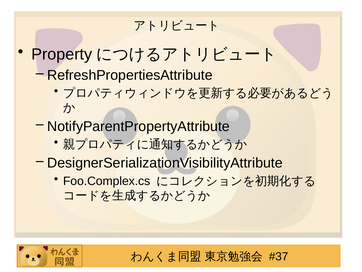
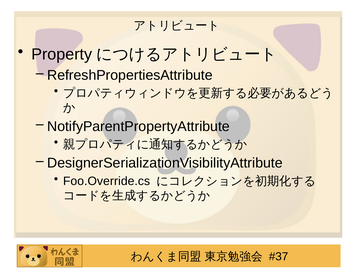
Foo.Complex.cs: Foo.Complex.cs -> Foo.Override.cs
